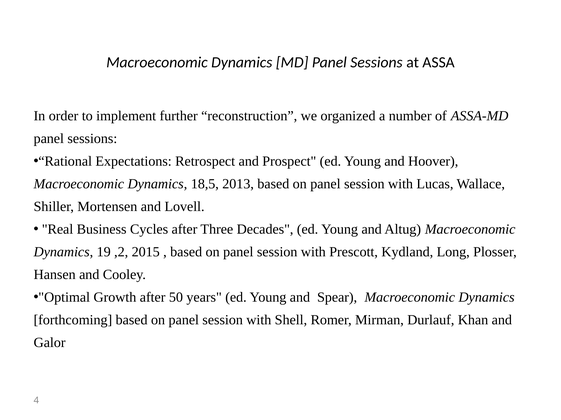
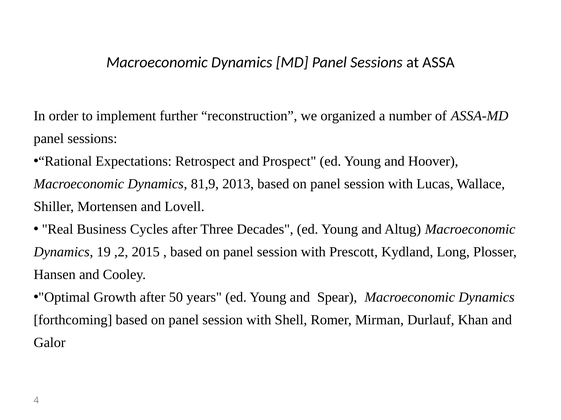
18,5: 18,5 -> 81,9
